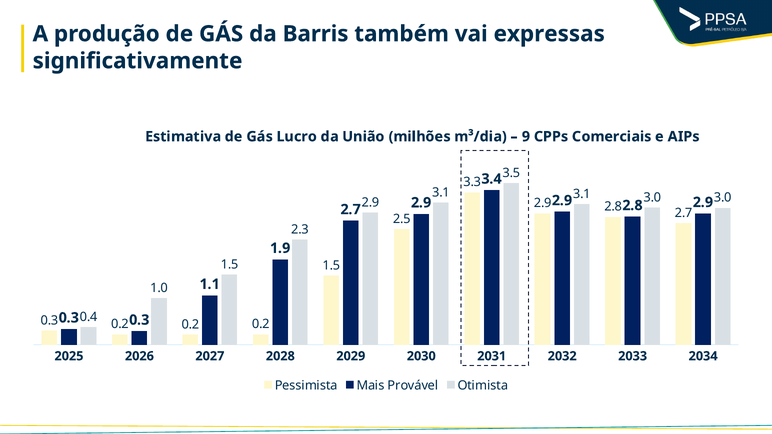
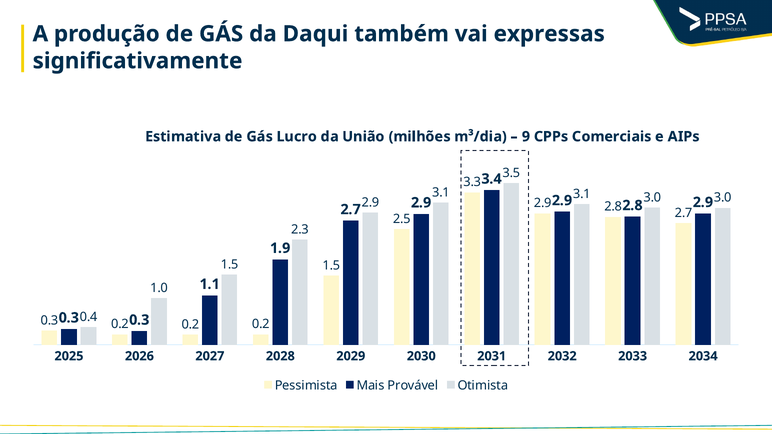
Barris: Barris -> Daqui
